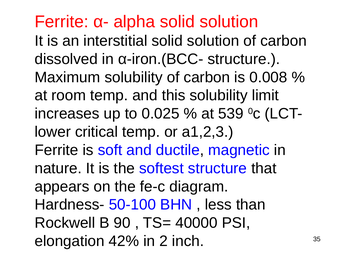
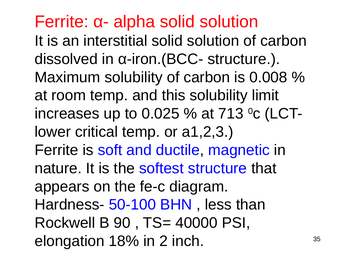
539: 539 -> 713
42%: 42% -> 18%
